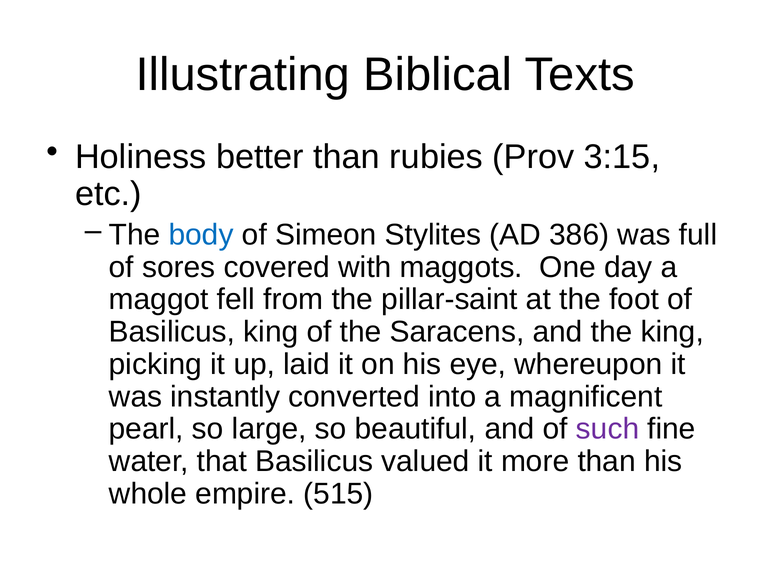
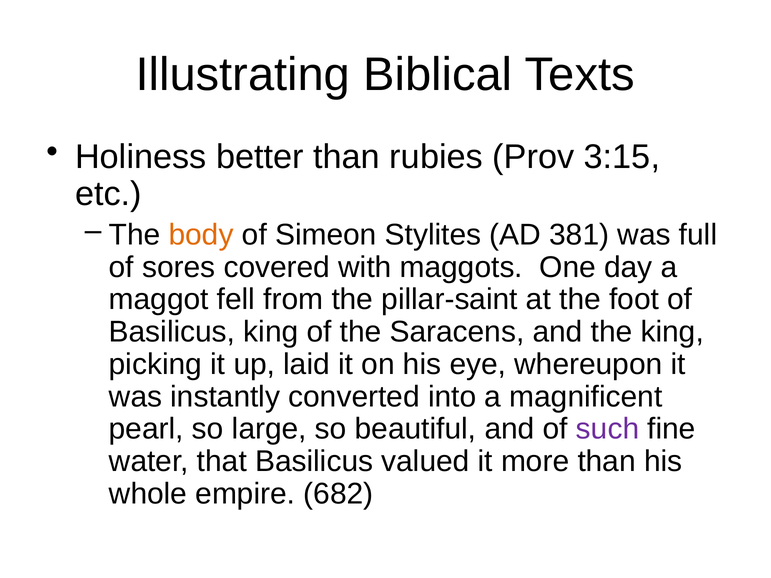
body colour: blue -> orange
386: 386 -> 381
515: 515 -> 682
